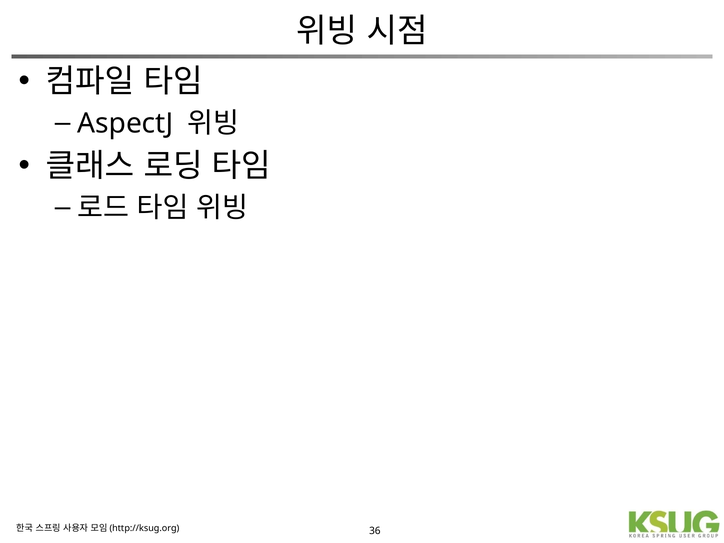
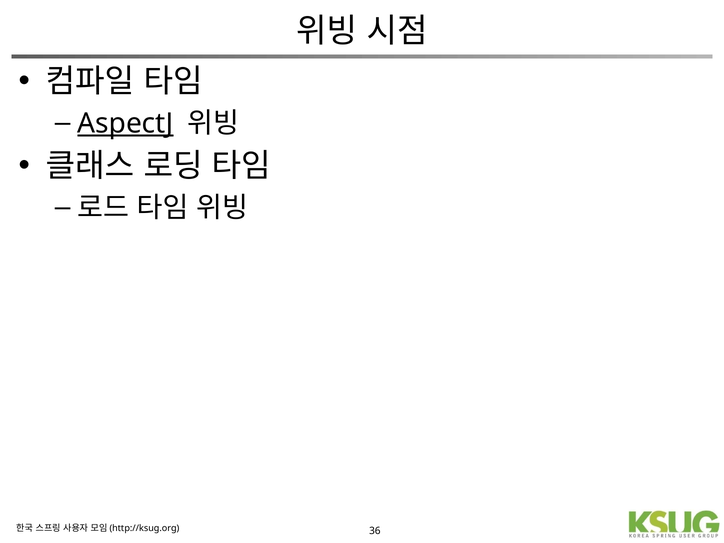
AspectJ underline: none -> present
